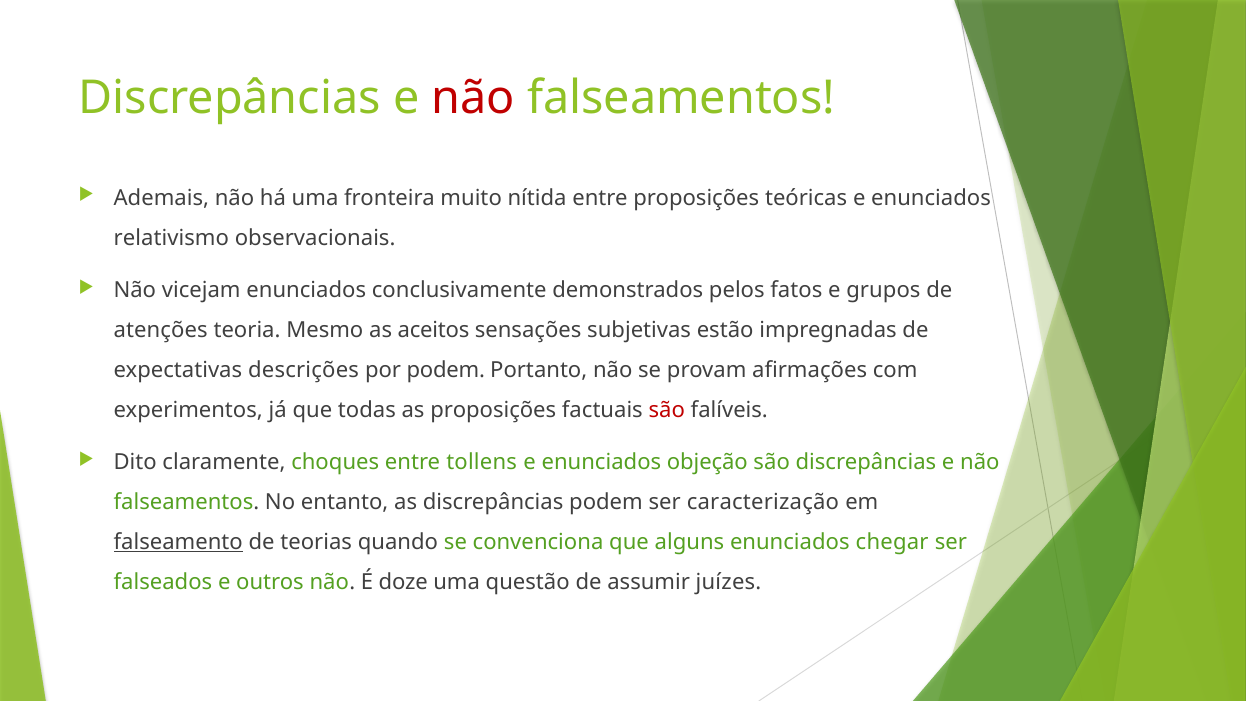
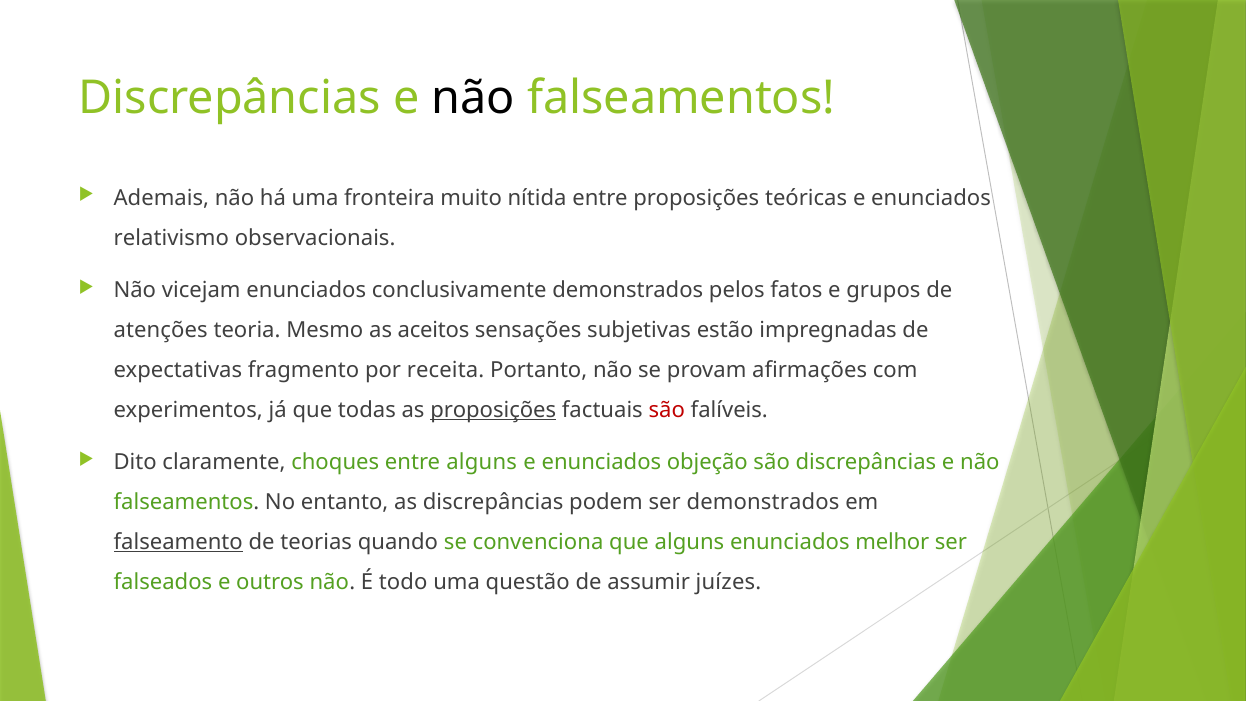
não at (473, 98) colour: red -> black
descrições: descrições -> fragmento
por podem: podem -> receita
proposições at (493, 410) underline: none -> present
entre tollens: tollens -> alguns
ser caracterização: caracterização -> demonstrados
chegar: chegar -> melhor
doze: doze -> todo
